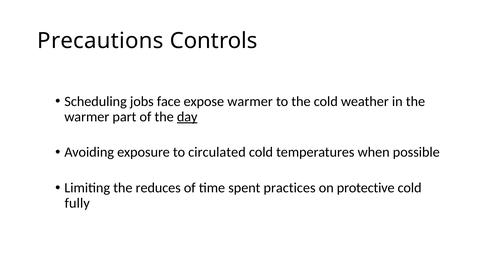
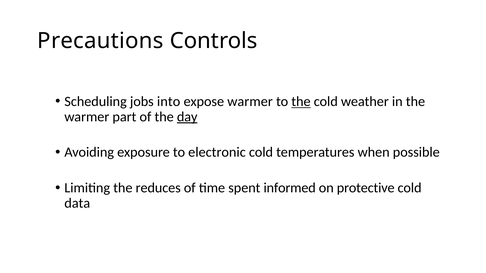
face: face -> into
the at (301, 102) underline: none -> present
circulated: circulated -> electronic
practices: practices -> informed
fully: fully -> data
